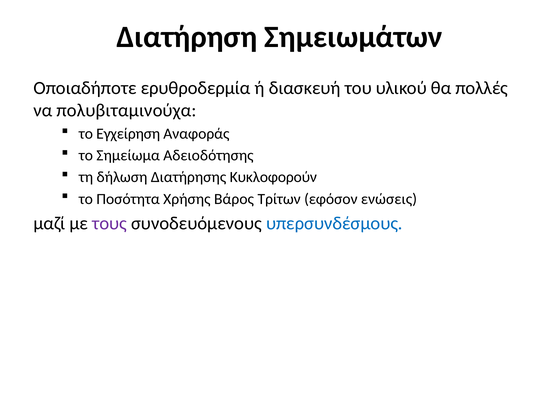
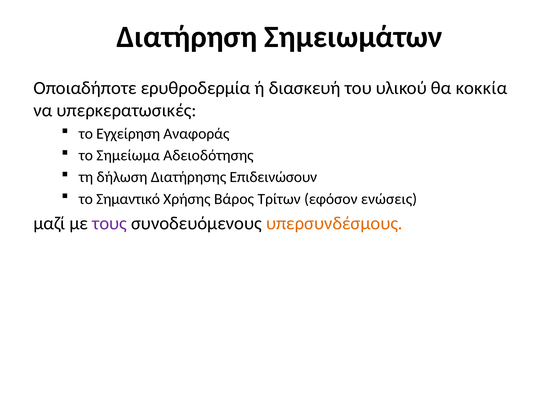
πολλές: πολλές -> κοκκία
πολυβιταμινούχα: πολυβιταμινούχα -> υπερκερατωσικές
Κυκλοφορούν: Κυκλοφορούν -> Επιδεινώσουν
Ποσότητα: Ποσότητα -> Σημαντικό
υπερσυνδέσμους colour: blue -> orange
